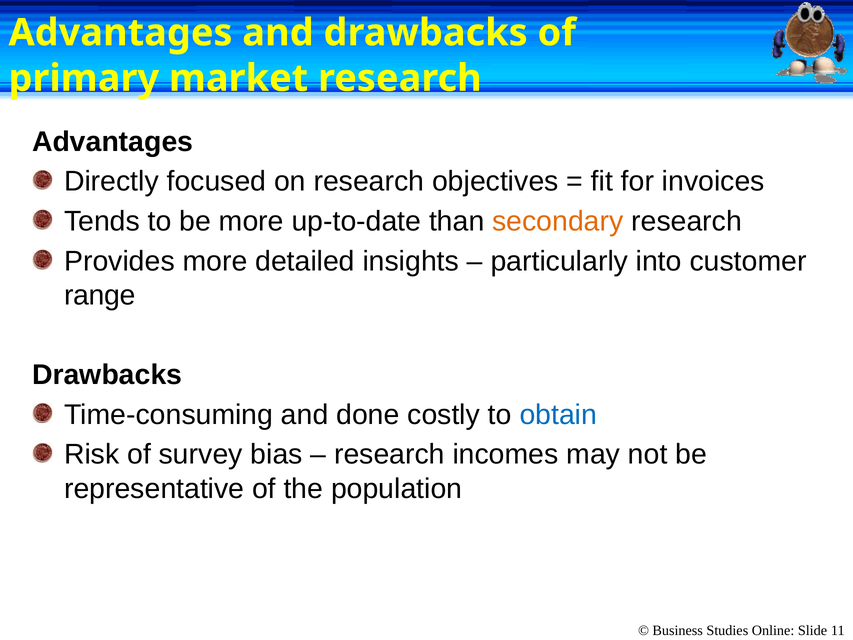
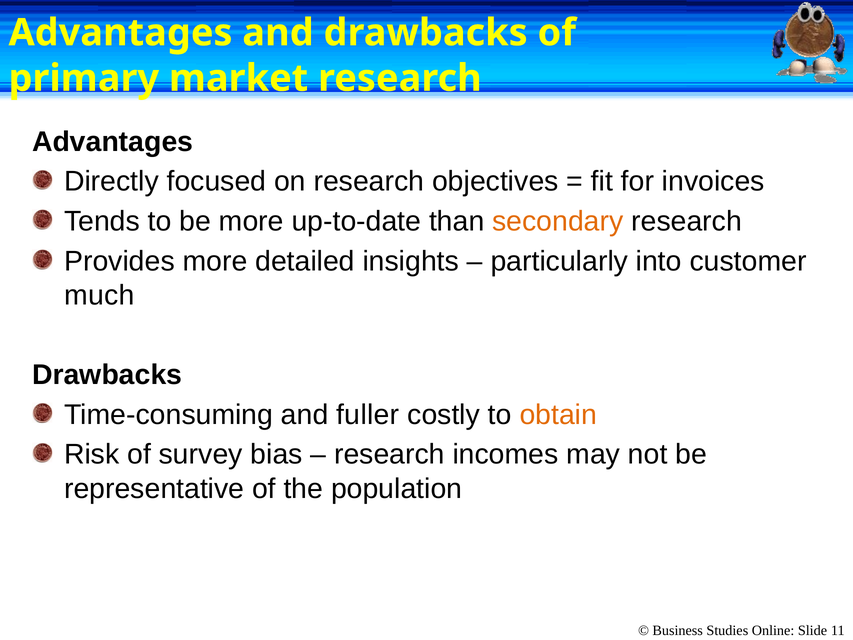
range: range -> much
done: done -> fuller
obtain colour: blue -> orange
